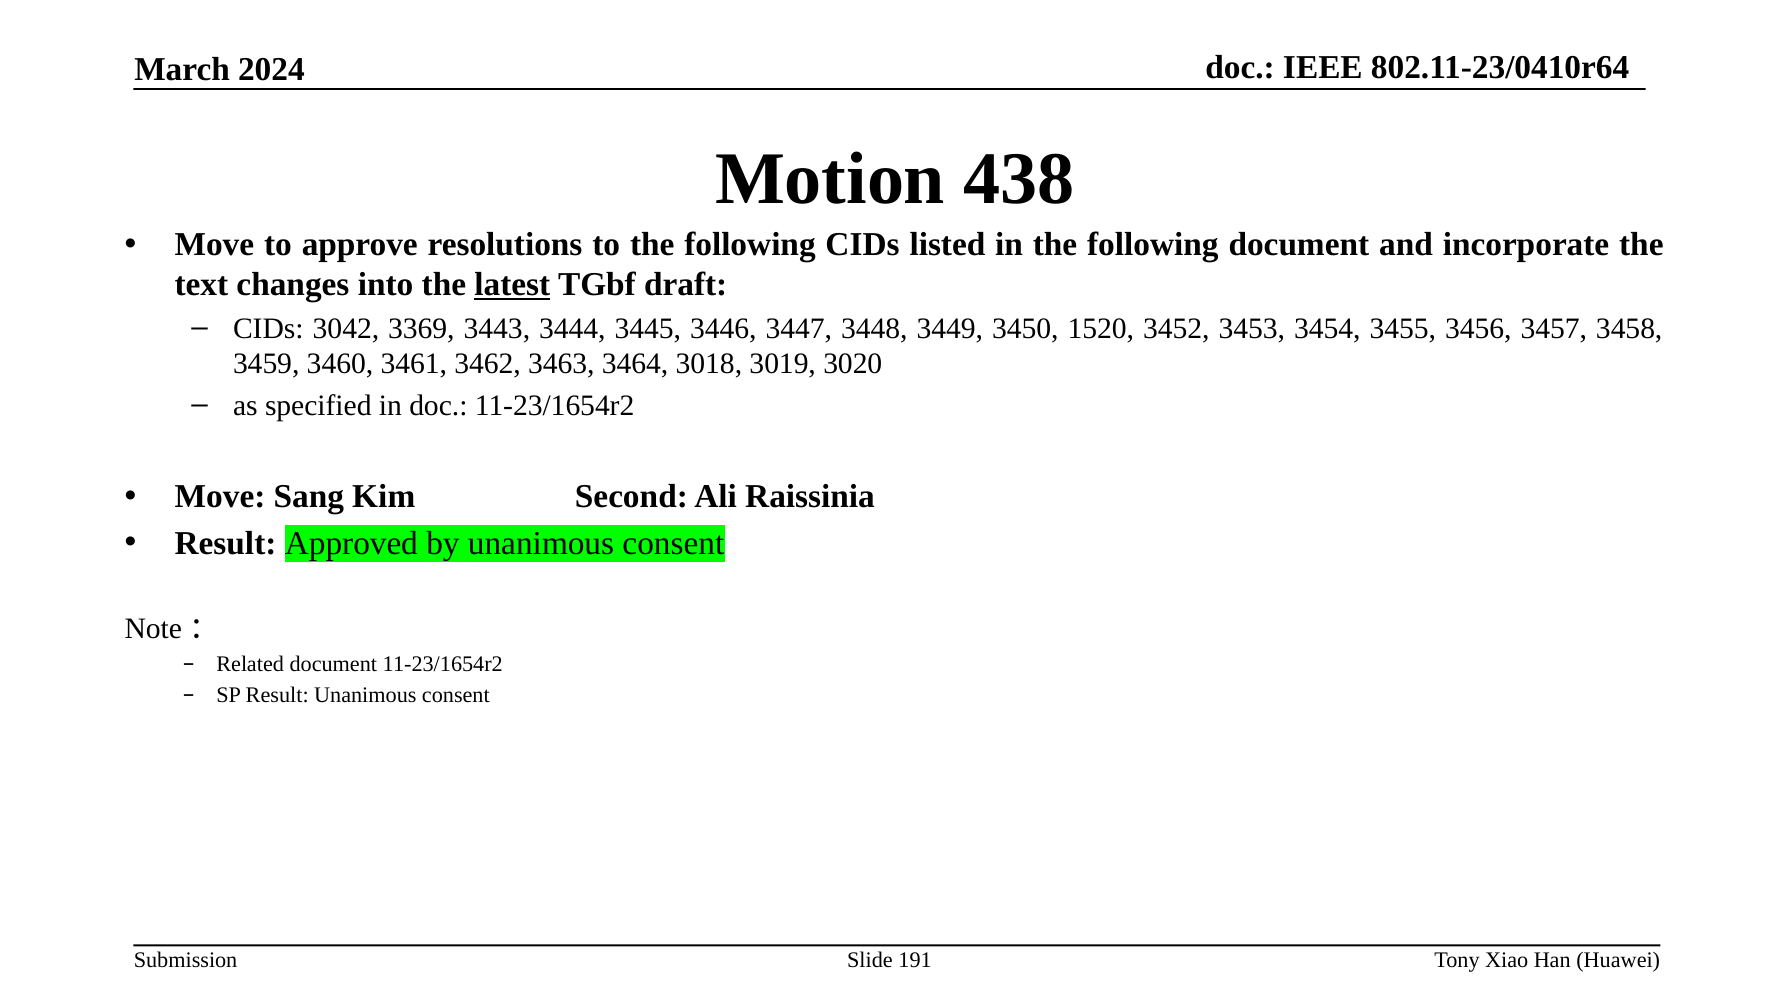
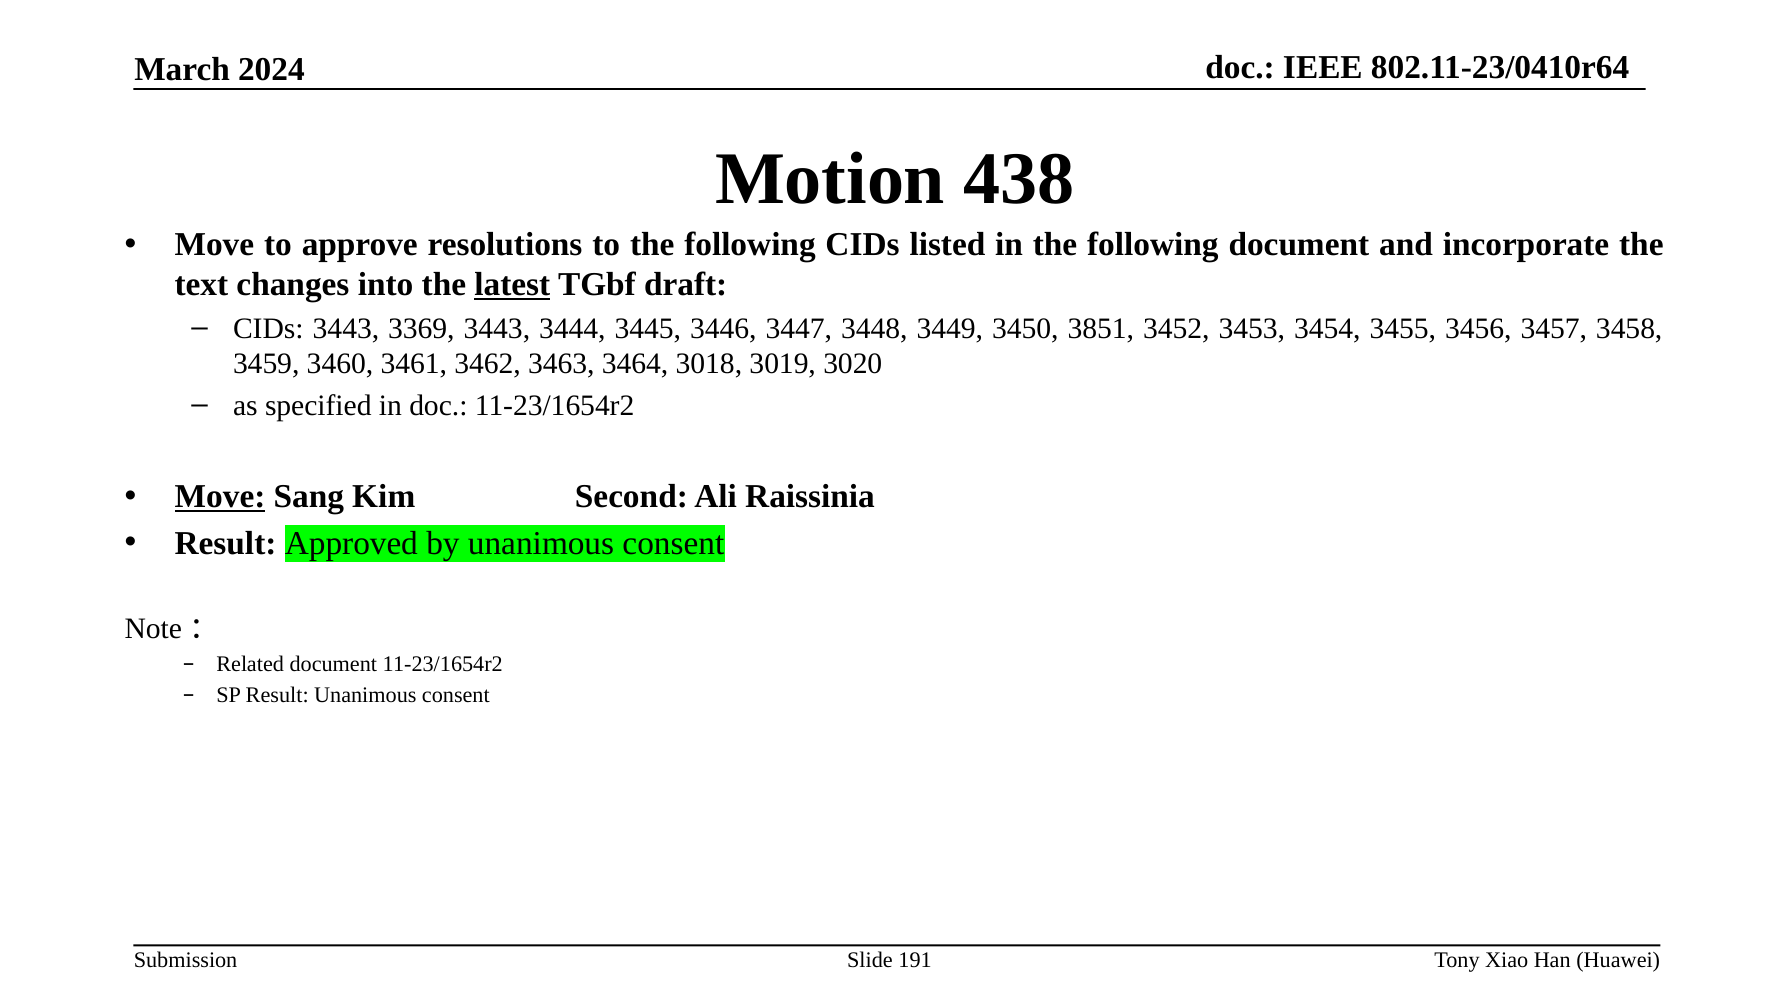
CIDs 3042: 3042 -> 3443
1520: 1520 -> 3851
Move at (220, 497) underline: none -> present
